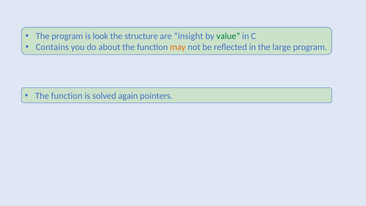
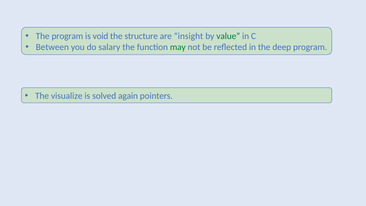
look: look -> void
Contains: Contains -> Between
about: about -> salary
may colour: orange -> green
large: large -> deep
function at (67, 96): function -> visualize
